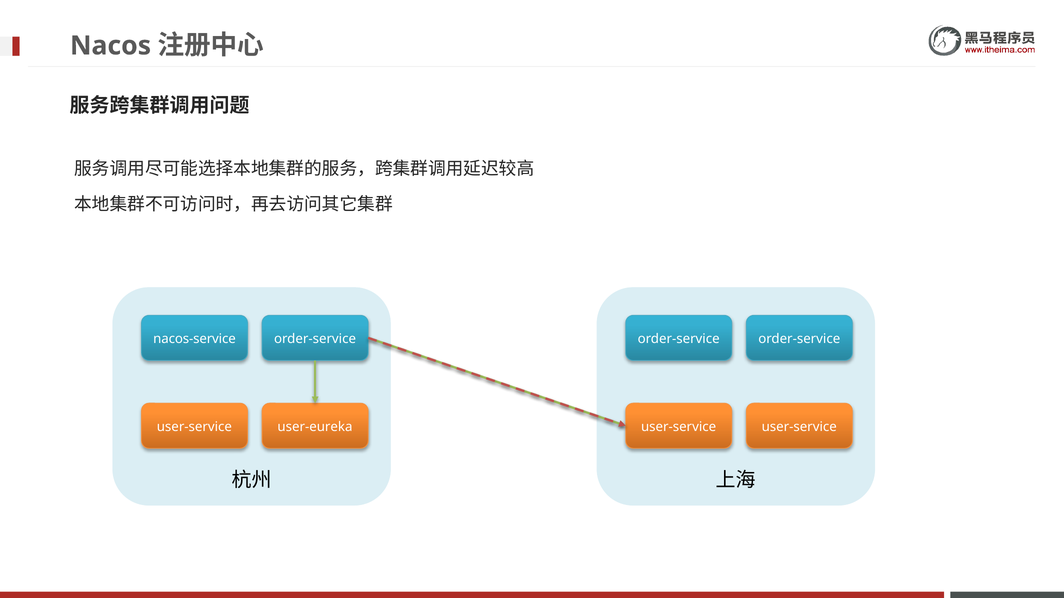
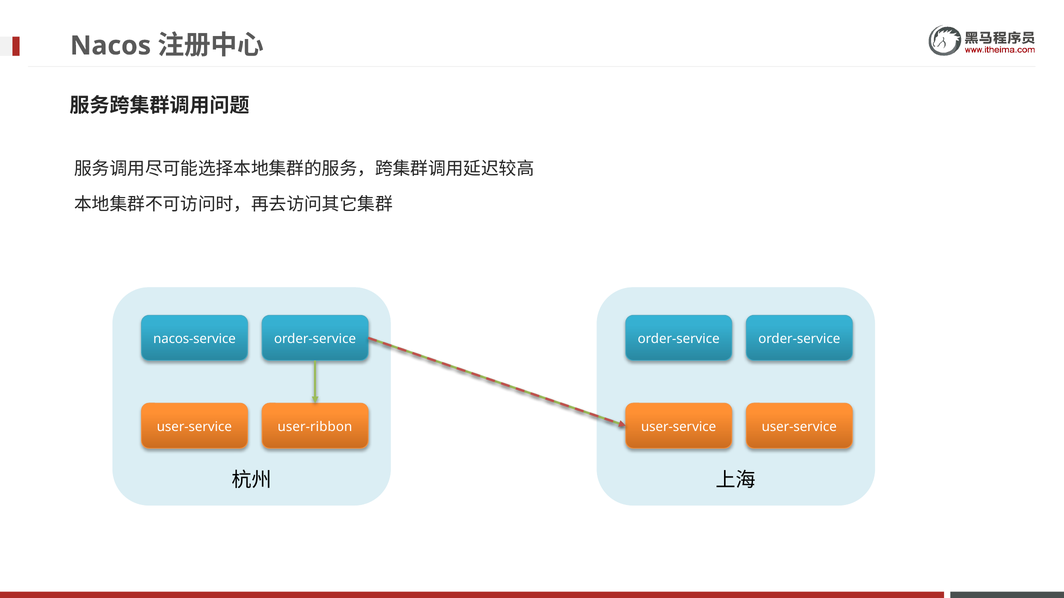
user-eureka: user-eureka -> user-ribbon
